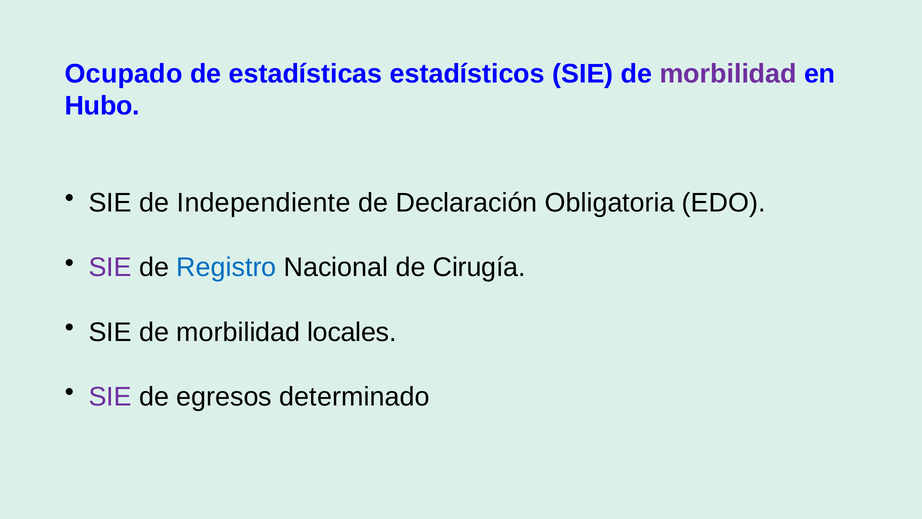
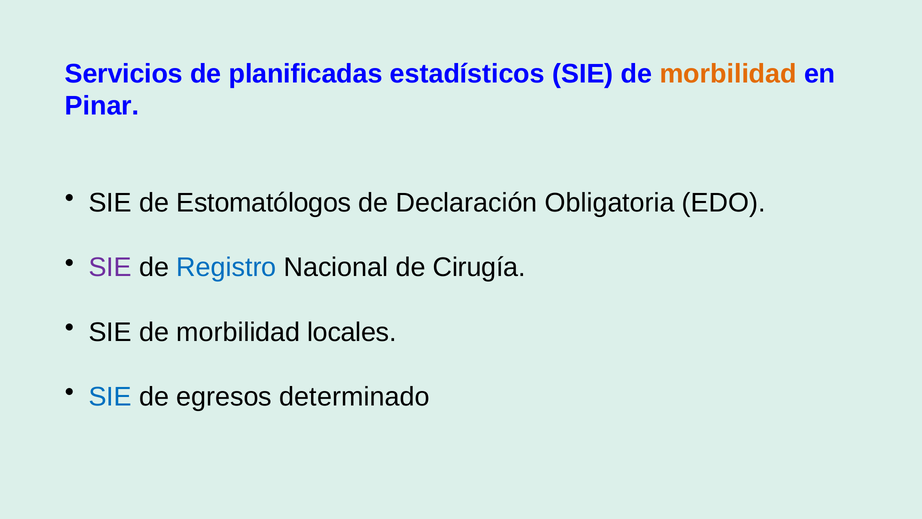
Ocupado: Ocupado -> Servicios
estadísticas: estadísticas -> planificadas
morbilidad at (728, 74) colour: purple -> orange
Hubo: Hubo -> Pinar
Independiente: Independiente -> Estomatólogos
SIE at (110, 397) colour: purple -> blue
